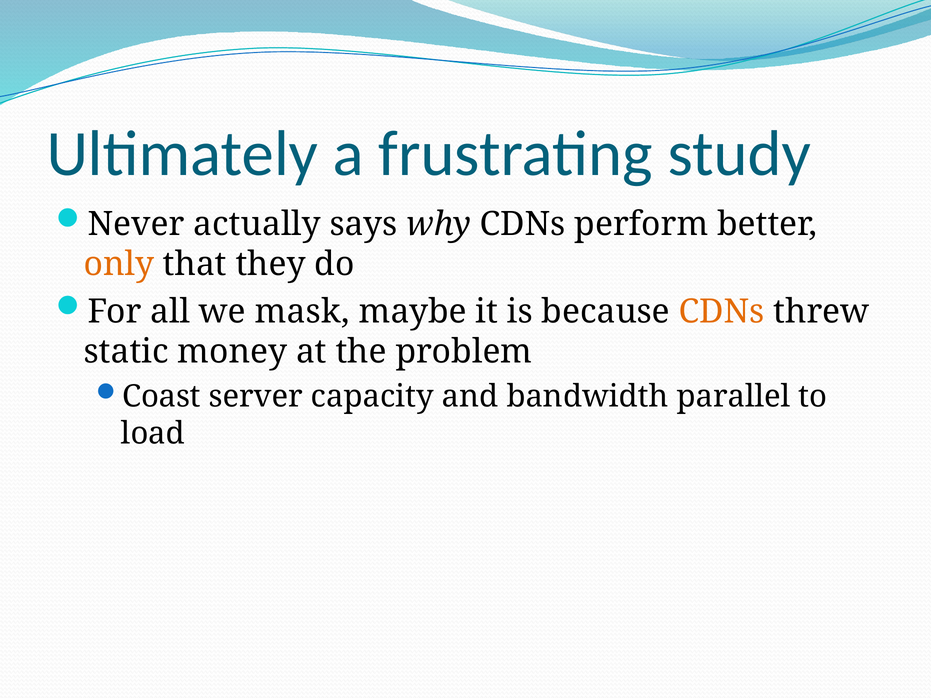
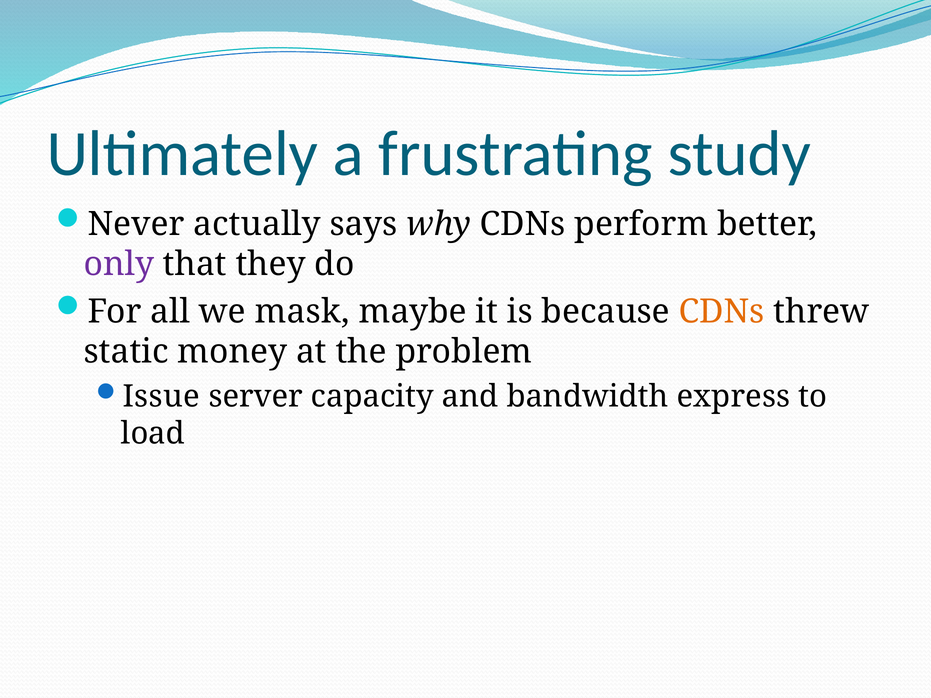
only colour: orange -> purple
Coast: Coast -> Issue
parallel: parallel -> express
